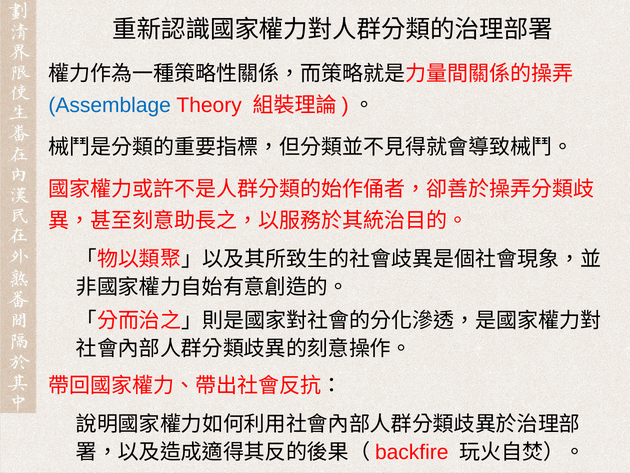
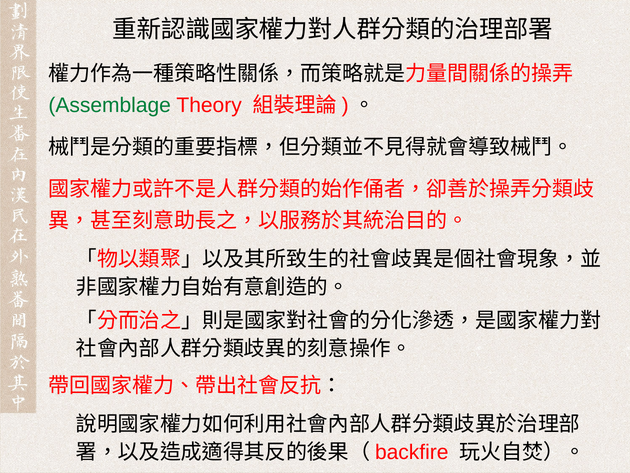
Assemblage colour: blue -> green
